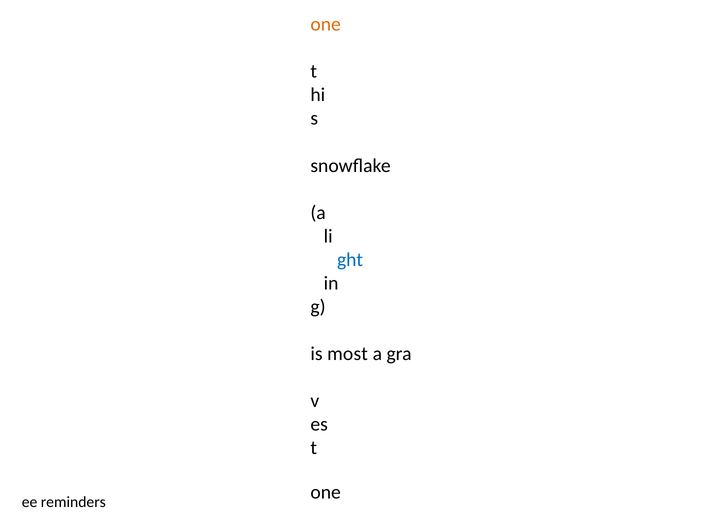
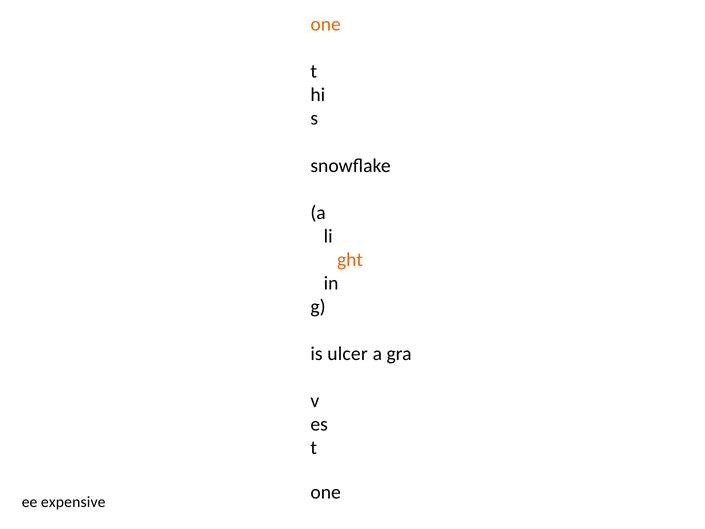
ght colour: blue -> orange
most: most -> ulcer
reminders: reminders -> expensive
